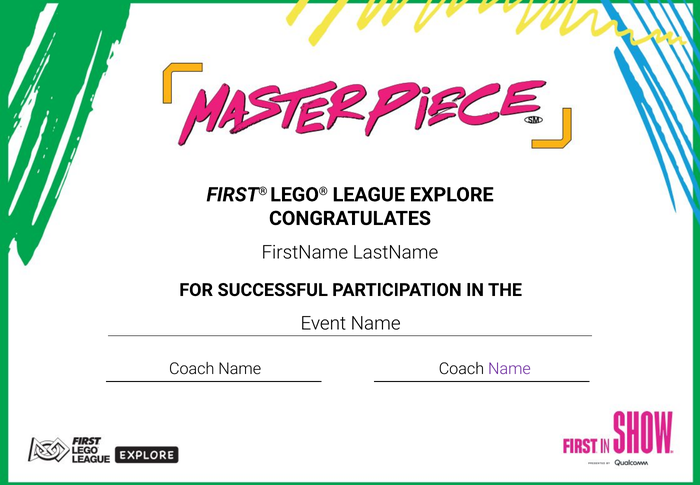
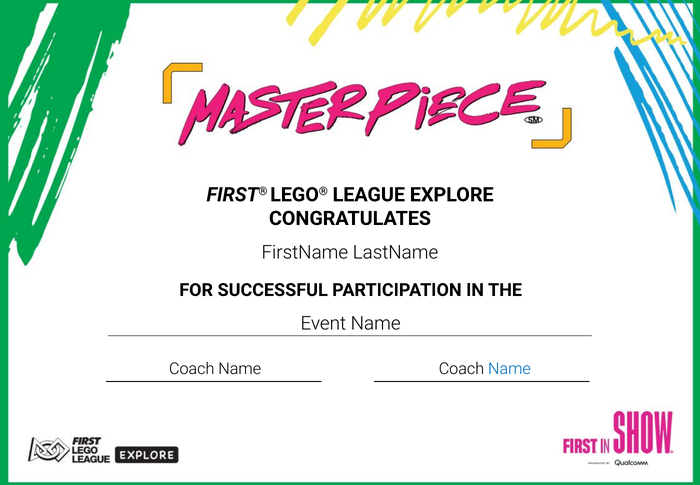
Name at (509, 369) colour: purple -> blue
